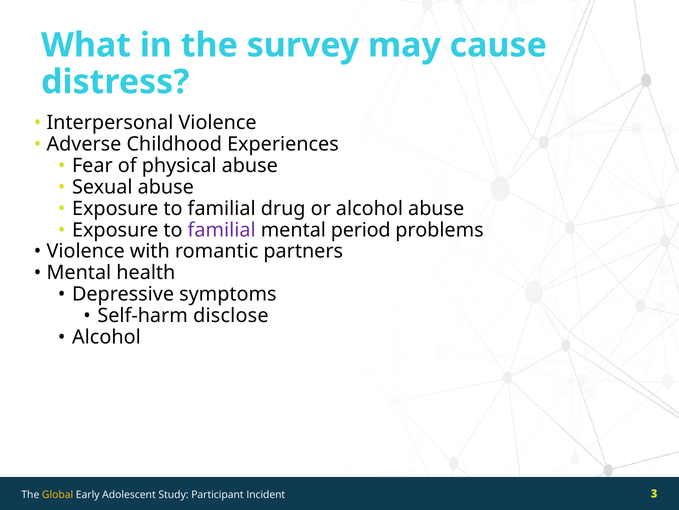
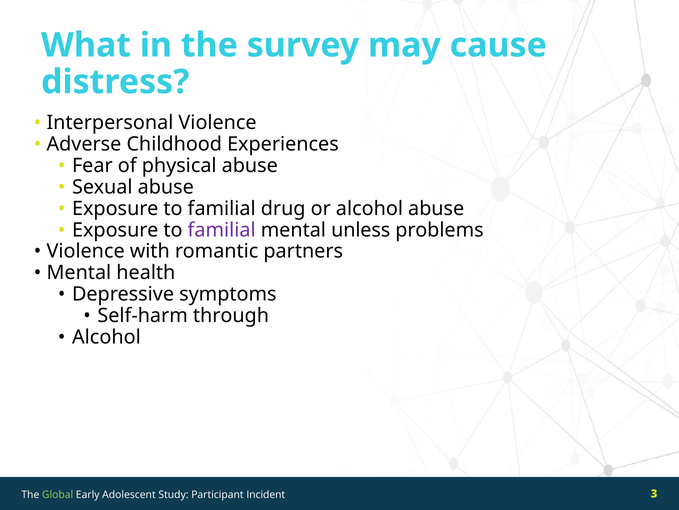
period: period -> unless
disclose: disclose -> through
Global colour: yellow -> light green
